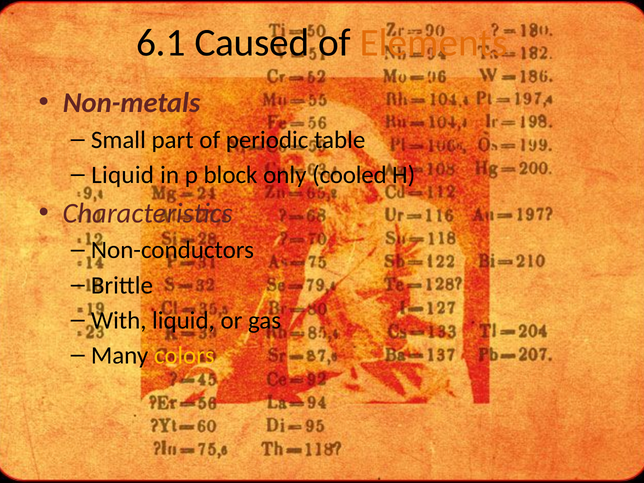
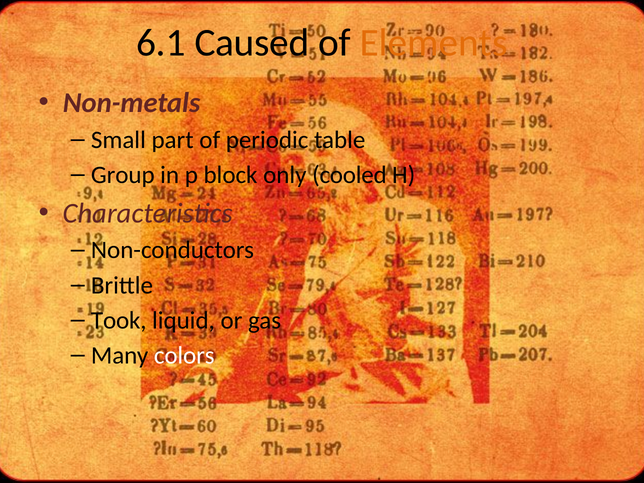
Liquid at (123, 175): Liquid -> Group
With: With -> Took
colors colour: yellow -> white
